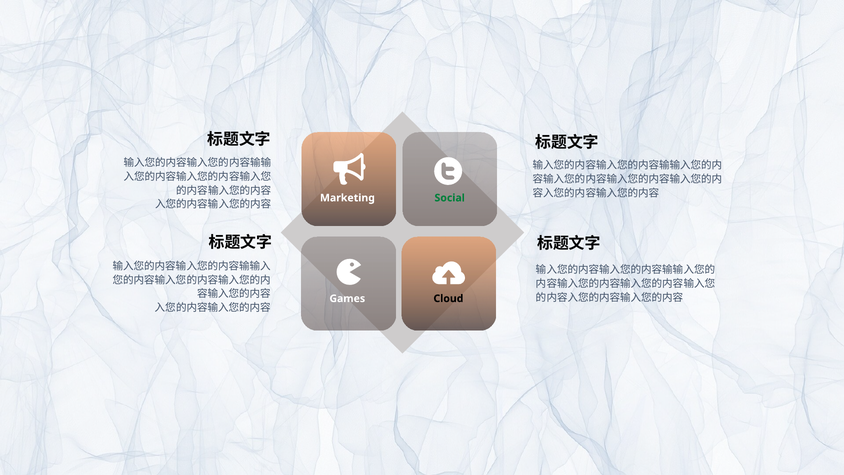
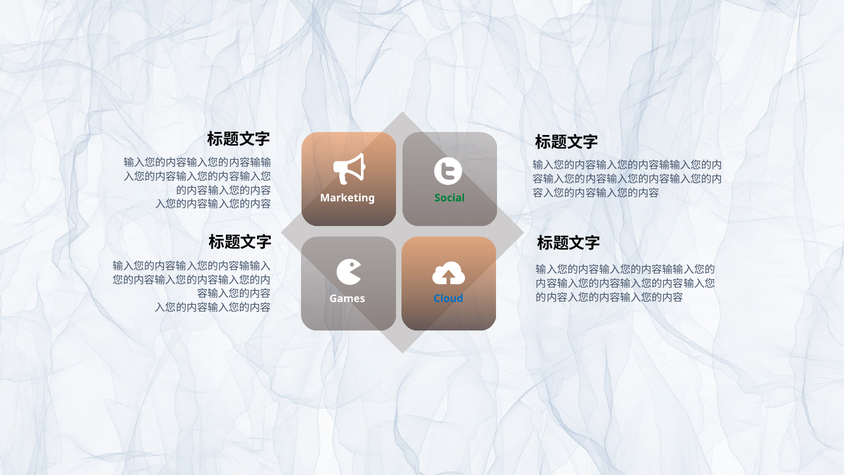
Cloud colour: black -> blue
